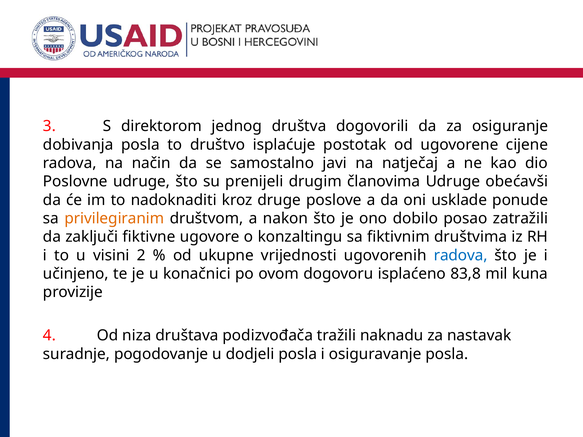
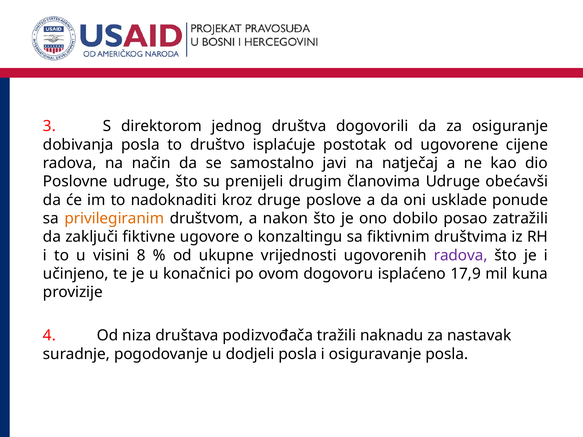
2: 2 -> 8
radova at (461, 255) colour: blue -> purple
83,8: 83,8 -> 17,9
